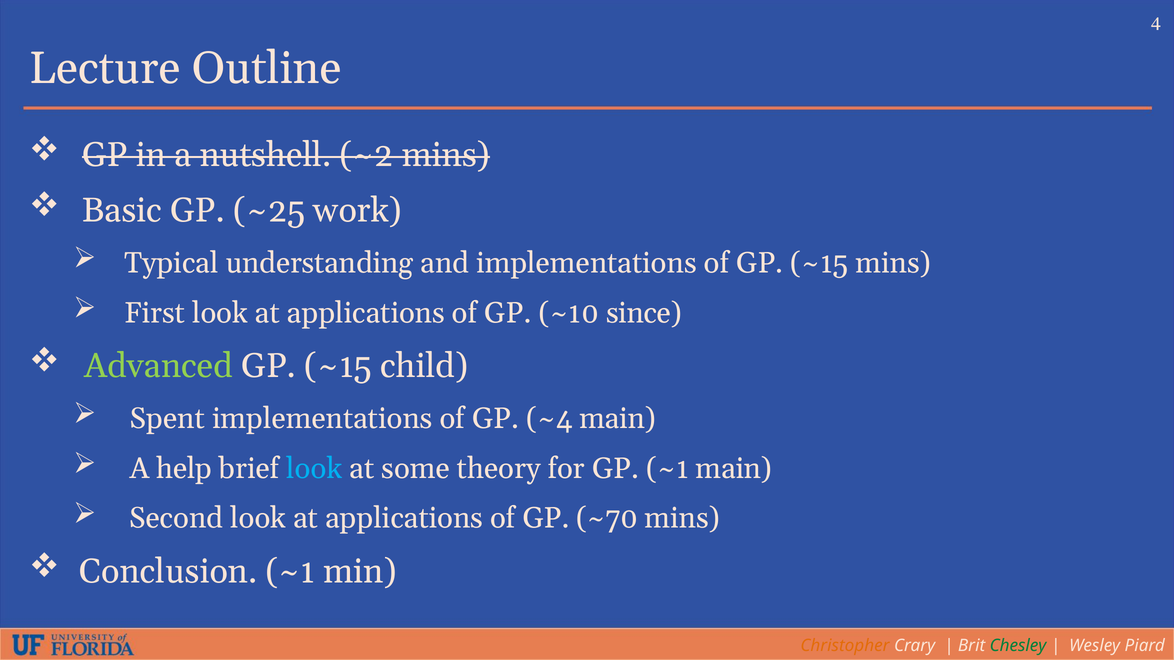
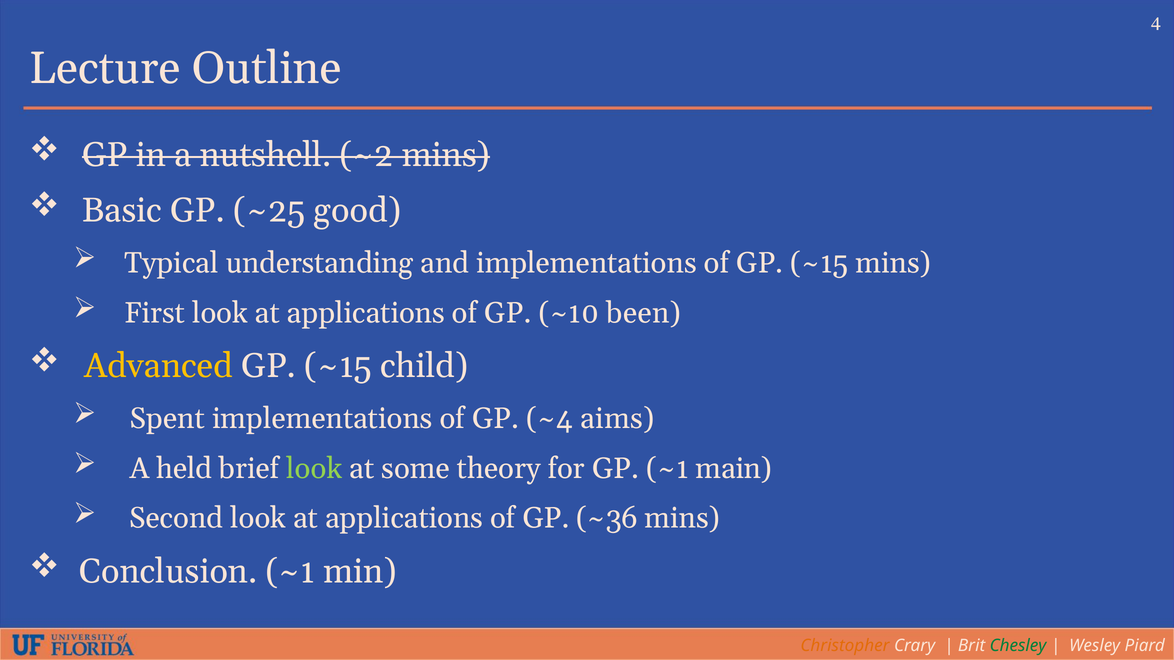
work: work -> good
since: since -> been
Advanced colour: light green -> yellow
~4 main: main -> aims
help: help -> held
look at (314, 469) colour: light blue -> light green
~70: ~70 -> ~36
